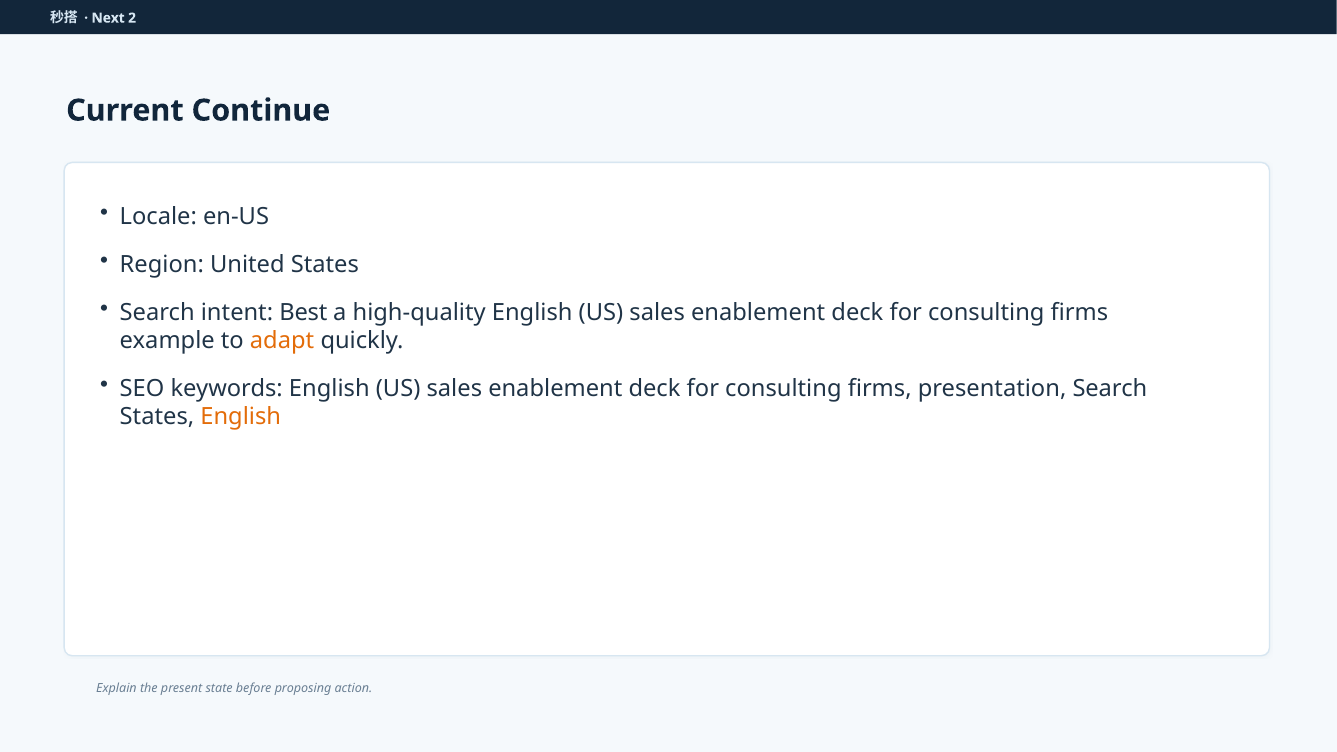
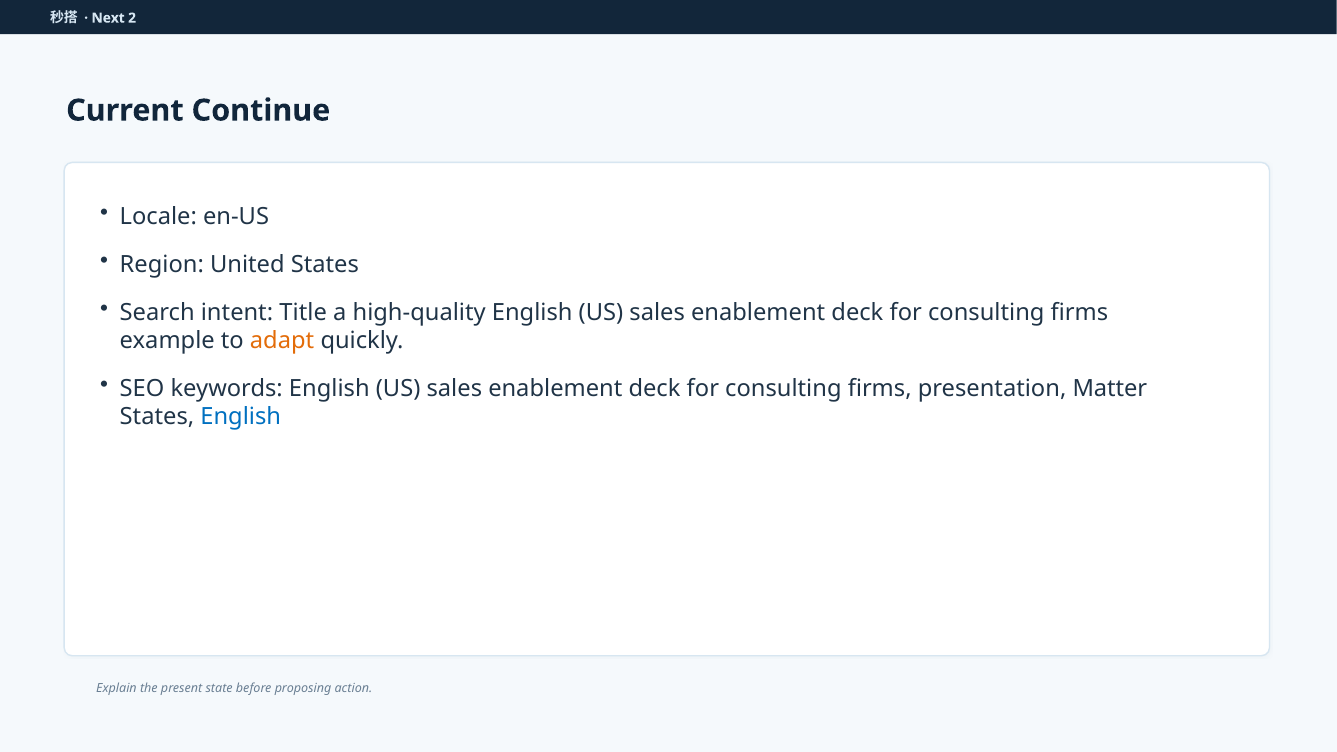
Best: Best -> Title
presentation Search: Search -> Matter
English at (241, 417) colour: orange -> blue
